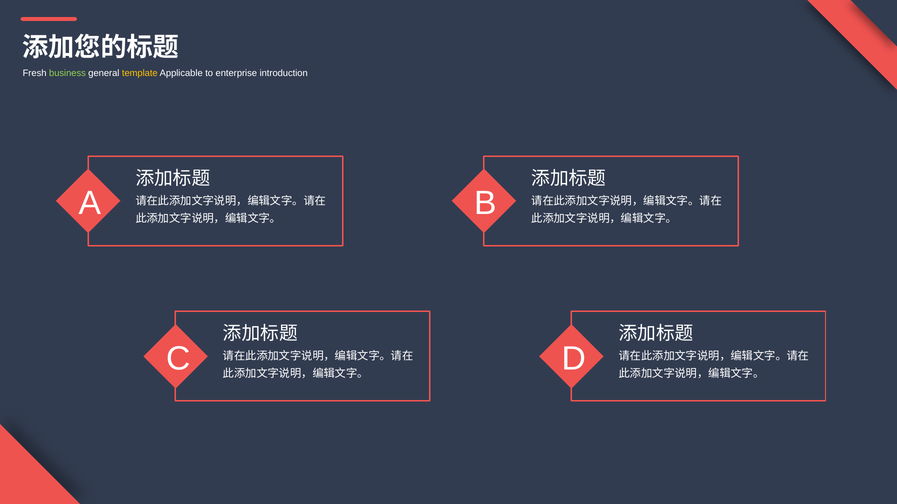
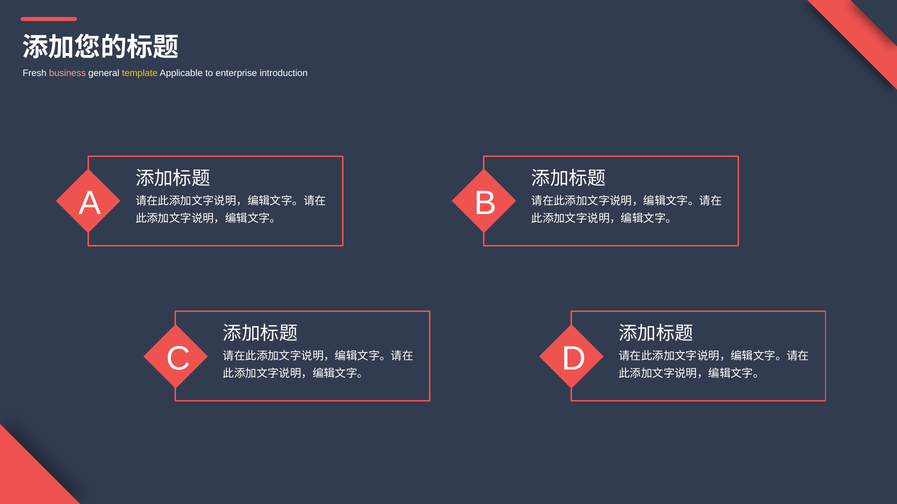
business colour: light green -> pink
